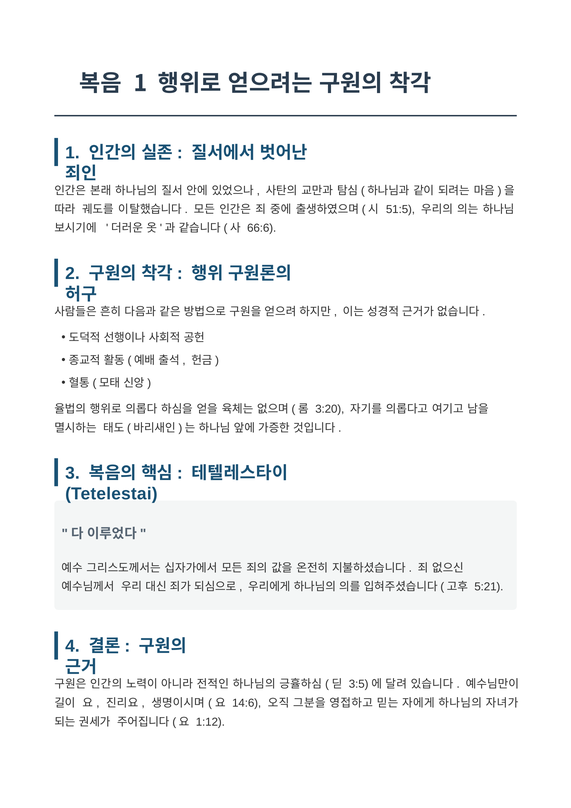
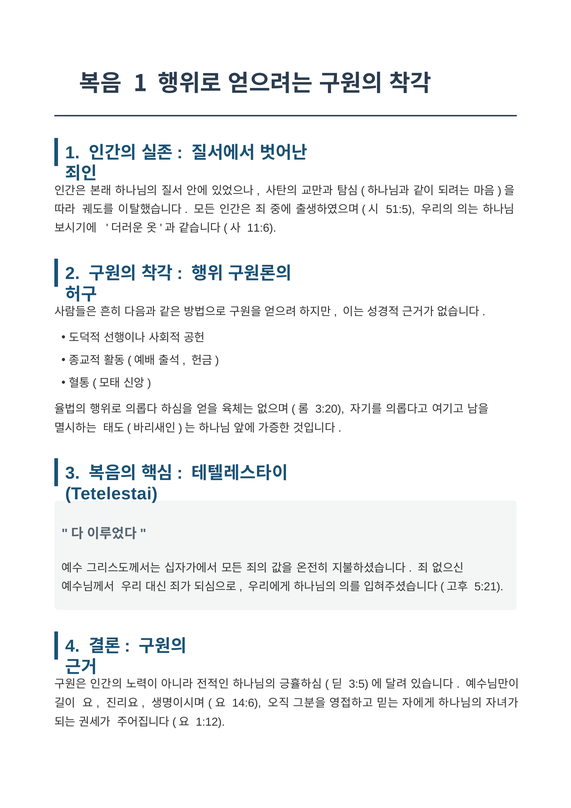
66:6: 66:6 -> 11:6
